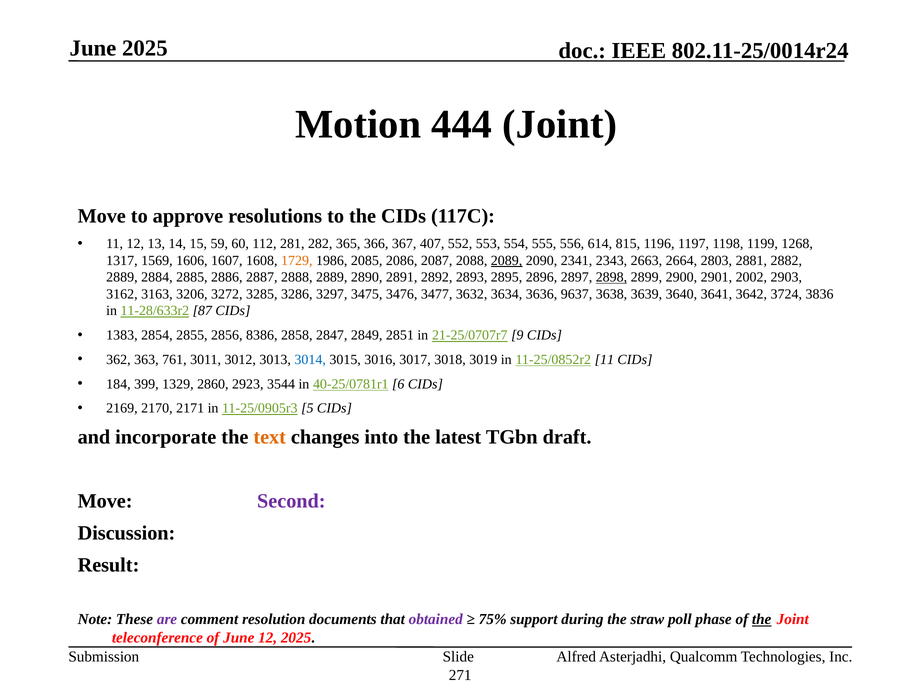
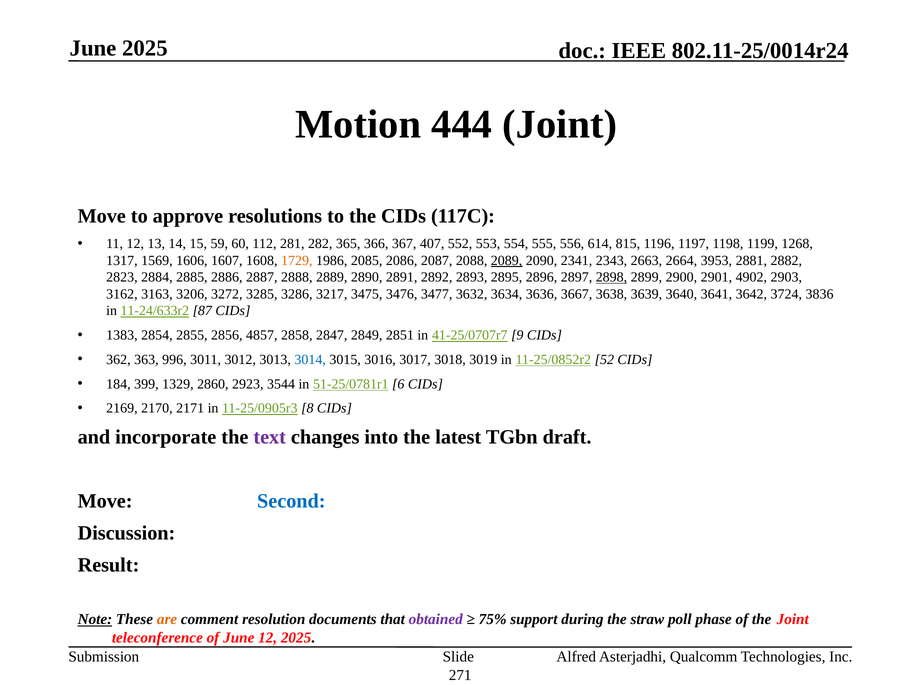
2803: 2803 -> 3953
2889 at (122, 277): 2889 -> 2823
2002: 2002 -> 4902
3297: 3297 -> 3217
9637: 9637 -> 3667
11-28/633r2: 11-28/633r2 -> 11-24/633r2
8386: 8386 -> 4857
21-25/0707r7: 21-25/0707r7 -> 41-25/0707r7
761: 761 -> 996
11-25/0852r2 11: 11 -> 52
40-25/0781r1: 40-25/0781r1 -> 51-25/0781r1
5: 5 -> 8
text colour: orange -> purple
Second colour: purple -> blue
Note underline: none -> present
are colour: purple -> orange
the at (762, 619) underline: present -> none
